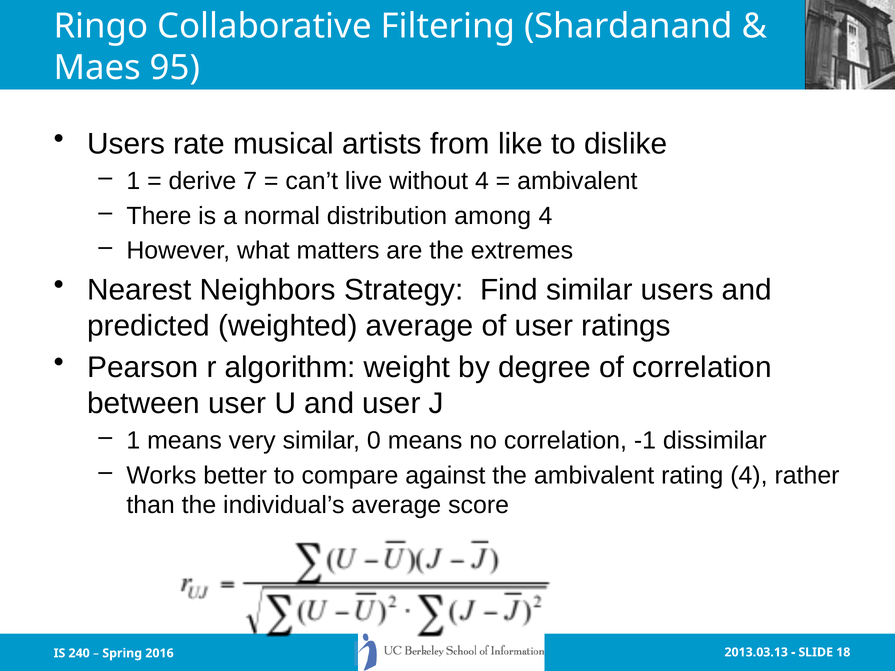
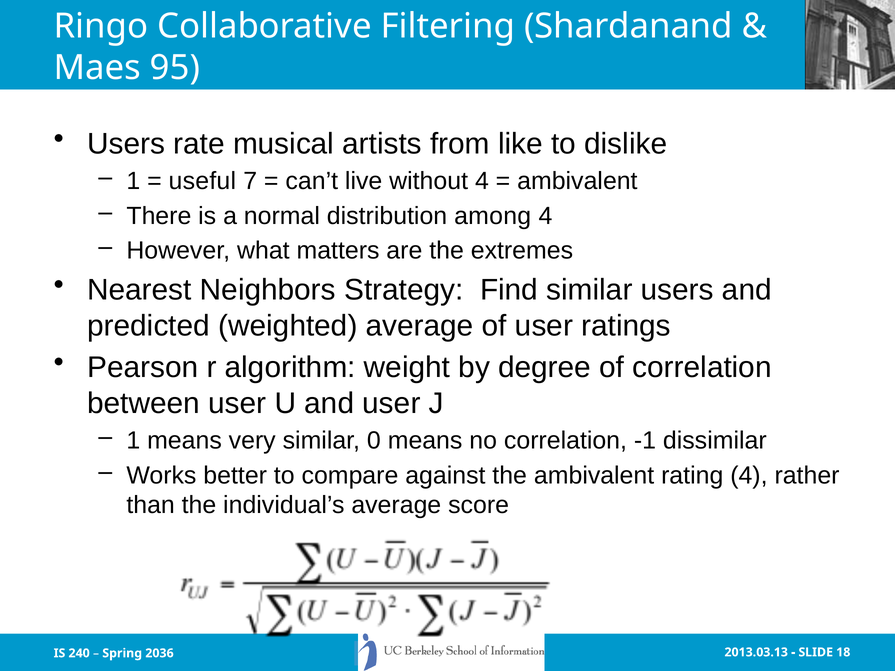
derive: derive -> useful
2016: 2016 -> 2036
